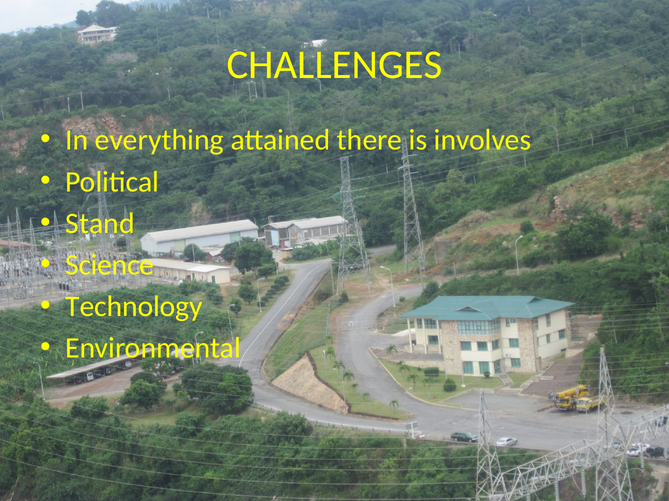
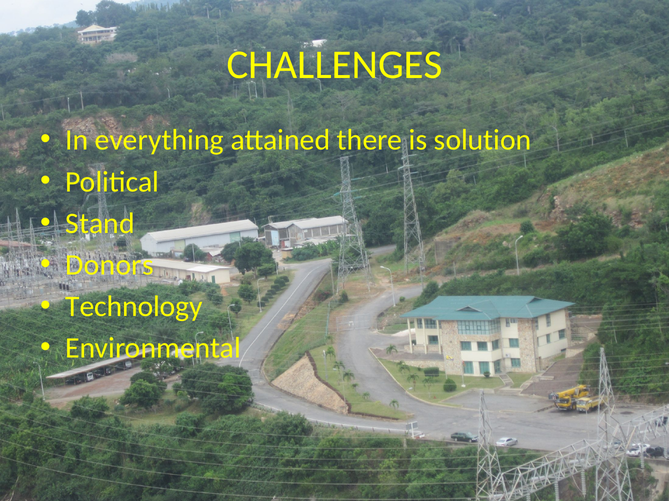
involves: involves -> solution
Science: Science -> Donors
